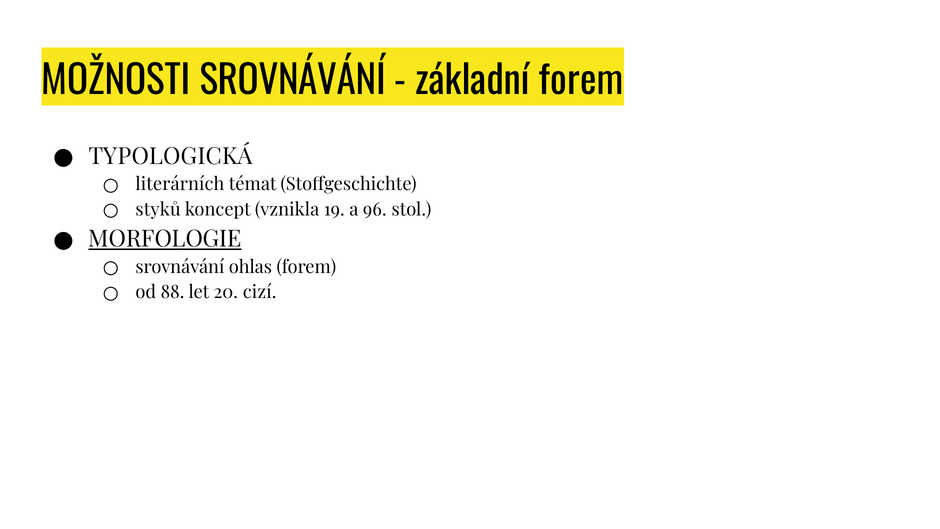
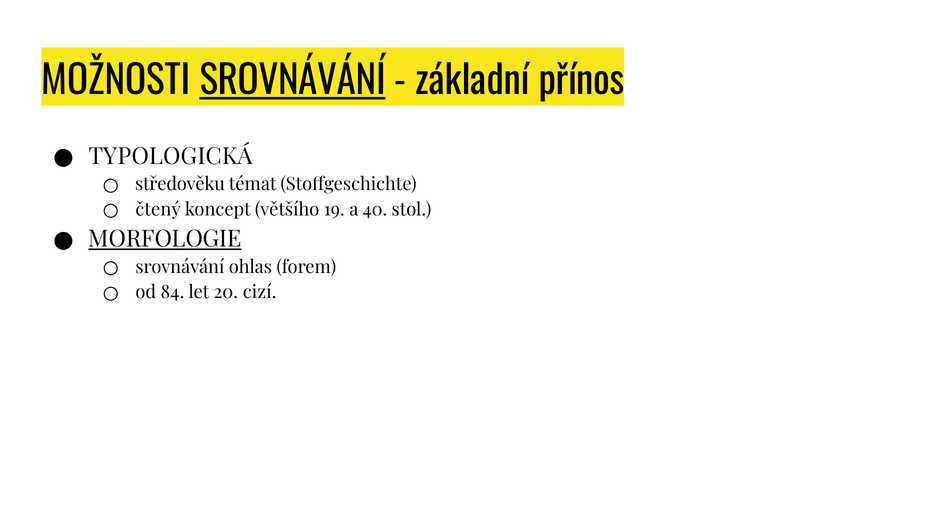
SROVNÁVÁNÍ at (293, 81) underline: none -> present
základní forem: forem -> přínos
literárních: literárních -> středověku
styků: styků -> čtený
vznikla: vznikla -> většího
96: 96 -> 40
88: 88 -> 84
